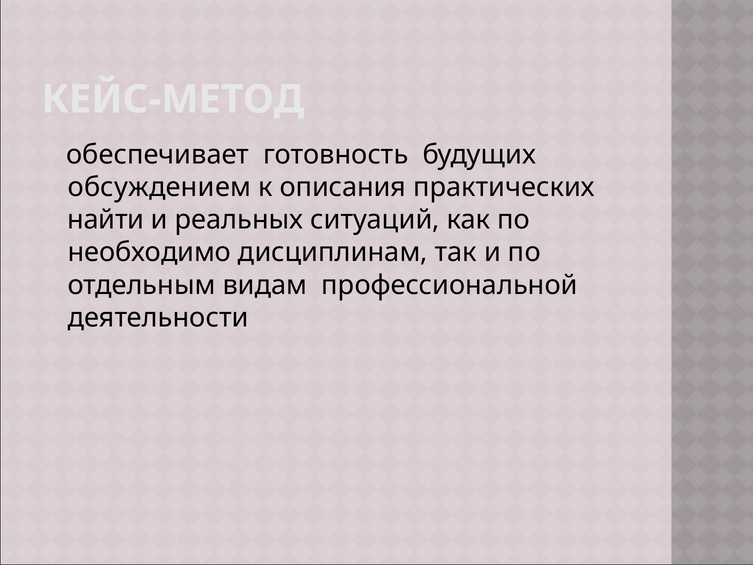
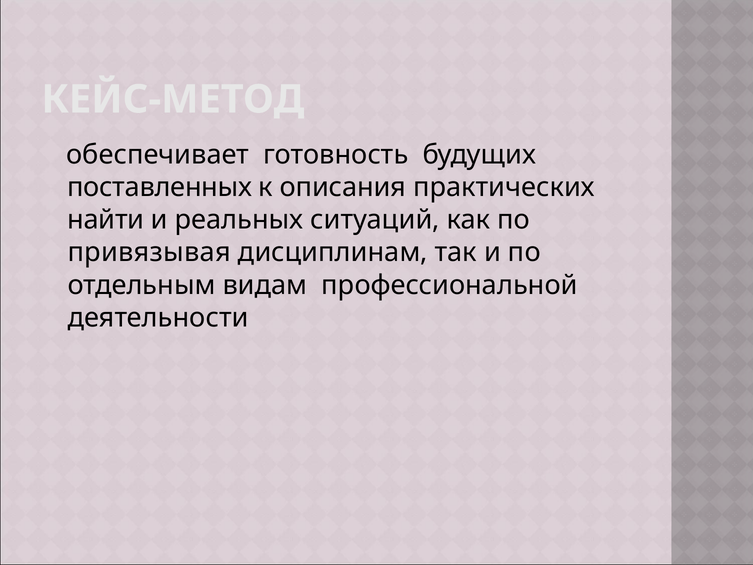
обсуждением: обсуждением -> поставленных
необходимо: необходимо -> привязывая
